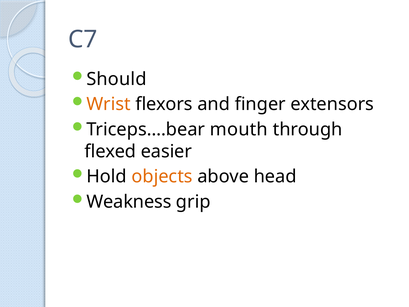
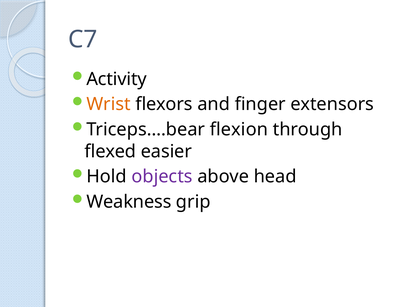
Should: Should -> Activity
mouth: mouth -> flexion
objects colour: orange -> purple
